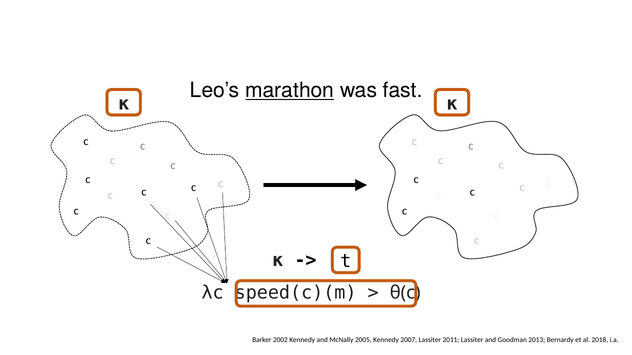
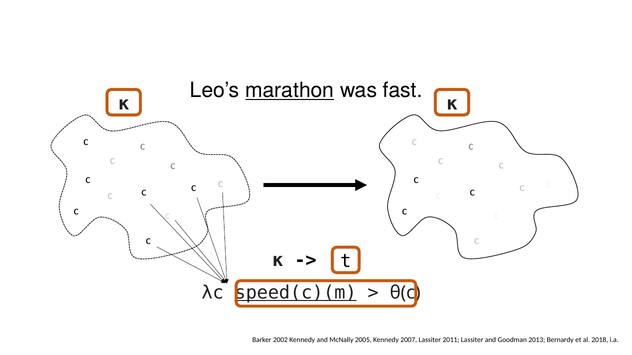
speed(c)(m underline: none -> present
